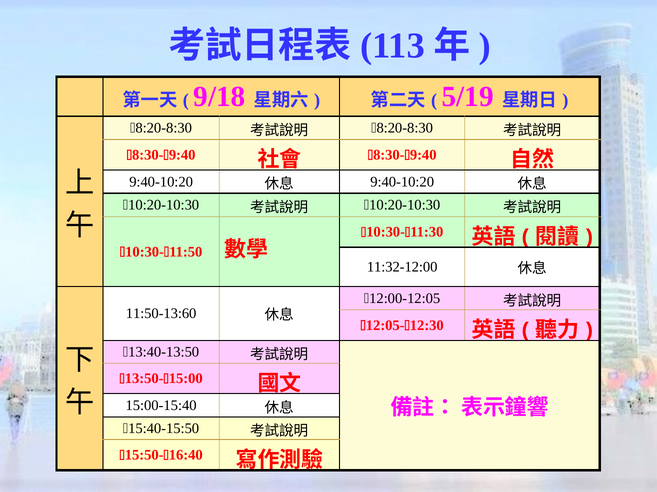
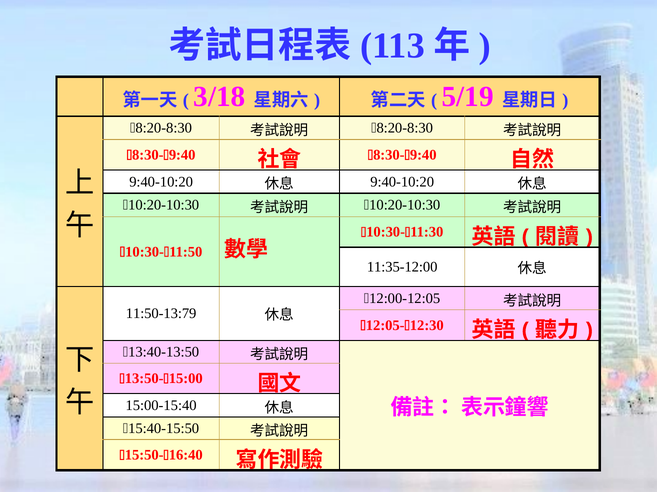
9/18: 9/18 -> 3/18
11:32-12:00: 11:32-12:00 -> 11:35-12:00
11:50-13:60: 11:50-13:60 -> 11:50-13:79
